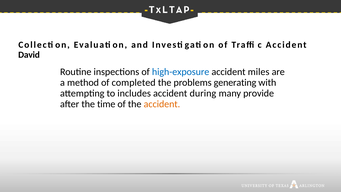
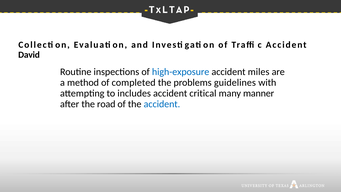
generating: generating -> guidelines
during: during -> critical
provide: provide -> manner
time: time -> road
accident at (162, 104) colour: orange -> blue
